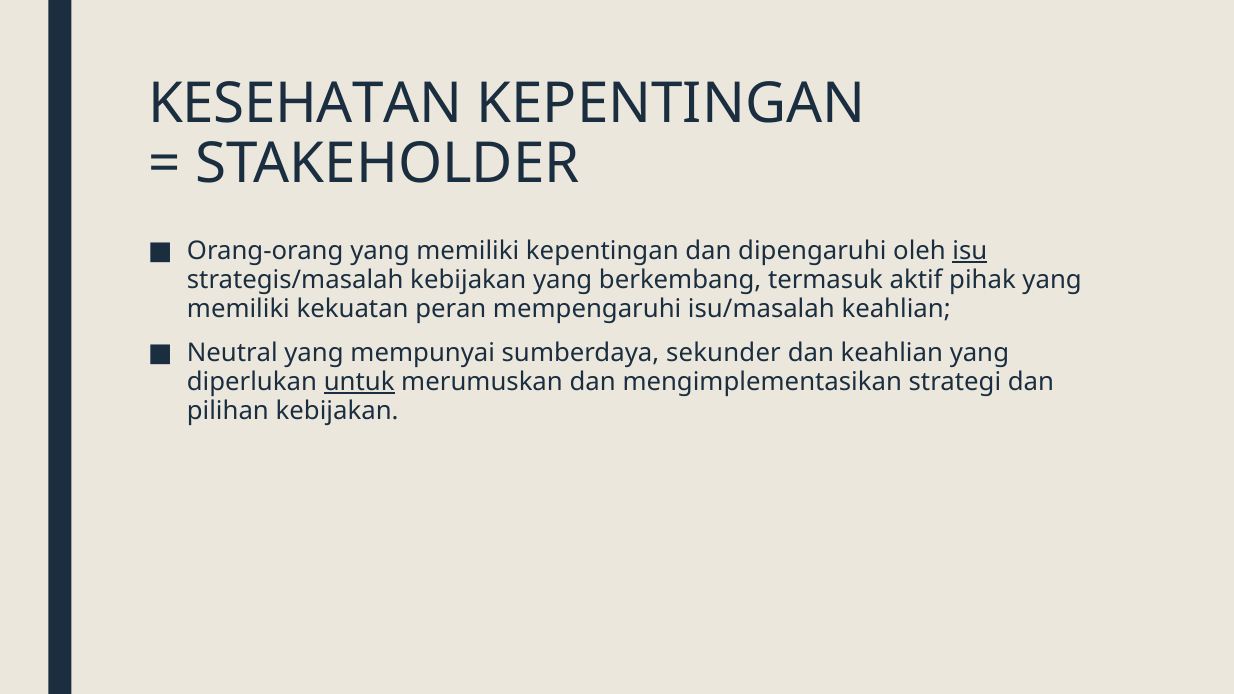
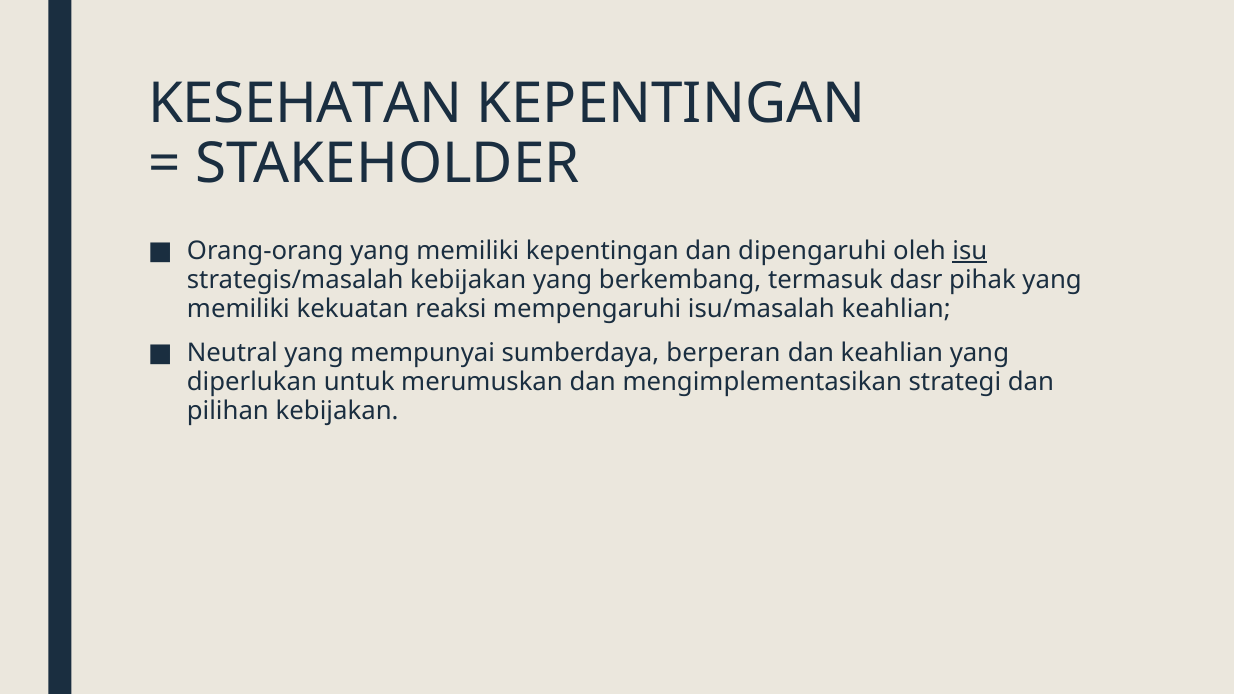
aktif: aktif -> dasr
peran: peran -> reaksi
sekunder: sekunder -> berperan
untuk underline: present -> none
